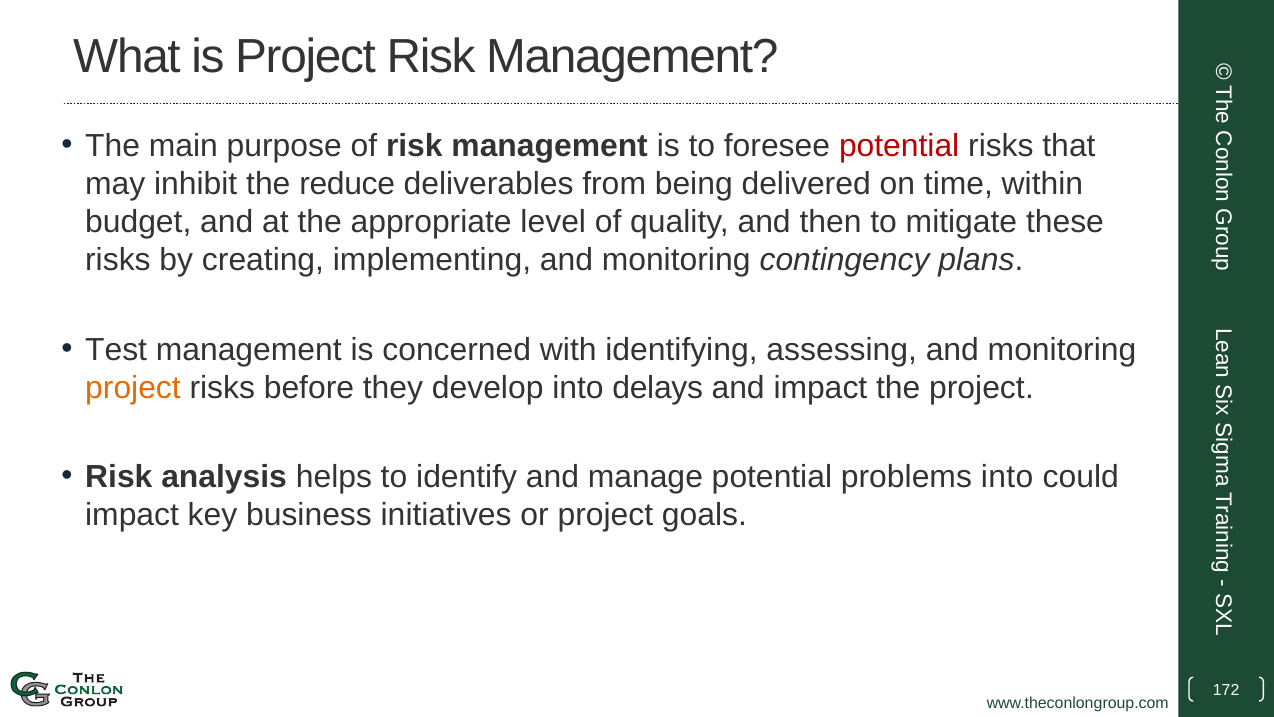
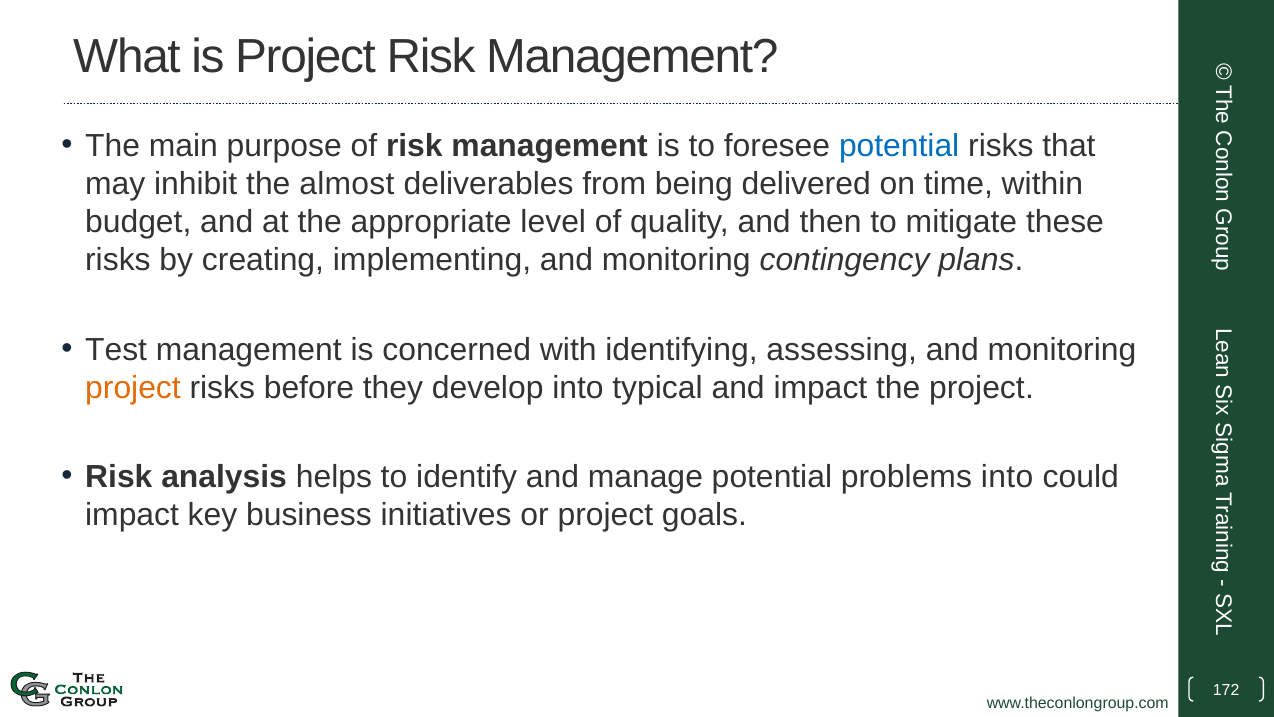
potential at (899, 146) colour: red -> blue
reduce: reduce -> almost
delays: delays -> typical
